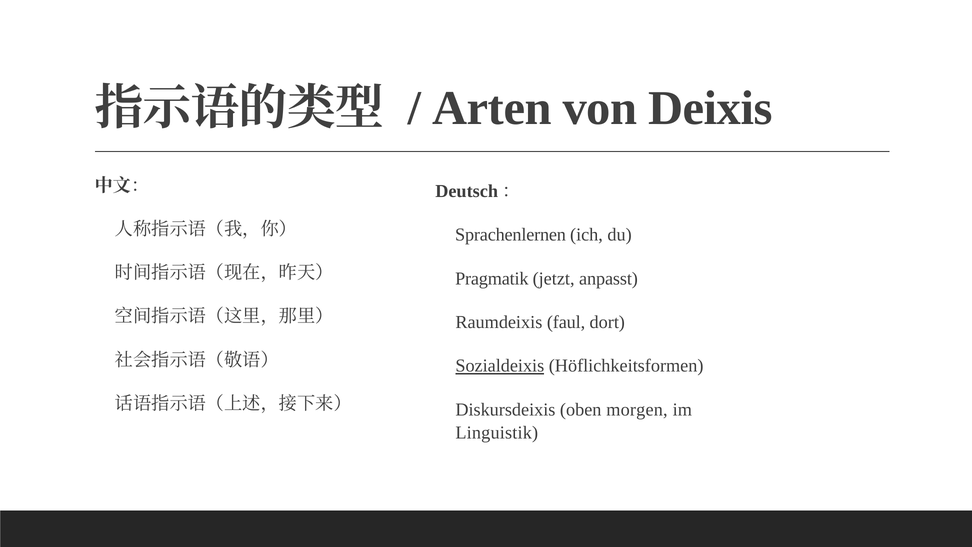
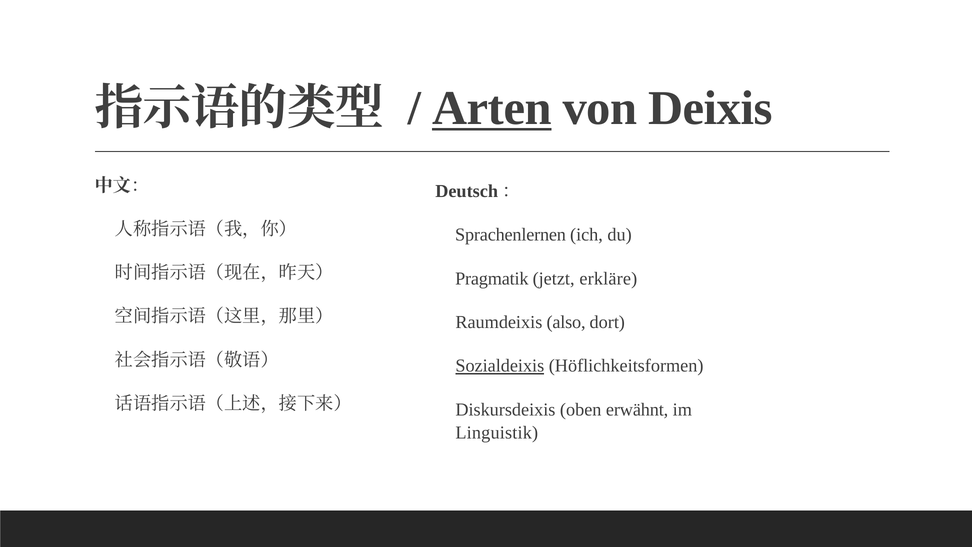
Arten underline: none -> present
anpasst: anpasst -> erkläre
faul: faul -> also
morgen: morgen -> erwähnt
